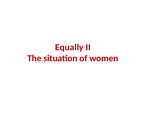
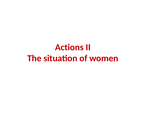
Equally: Equally -> Actions
